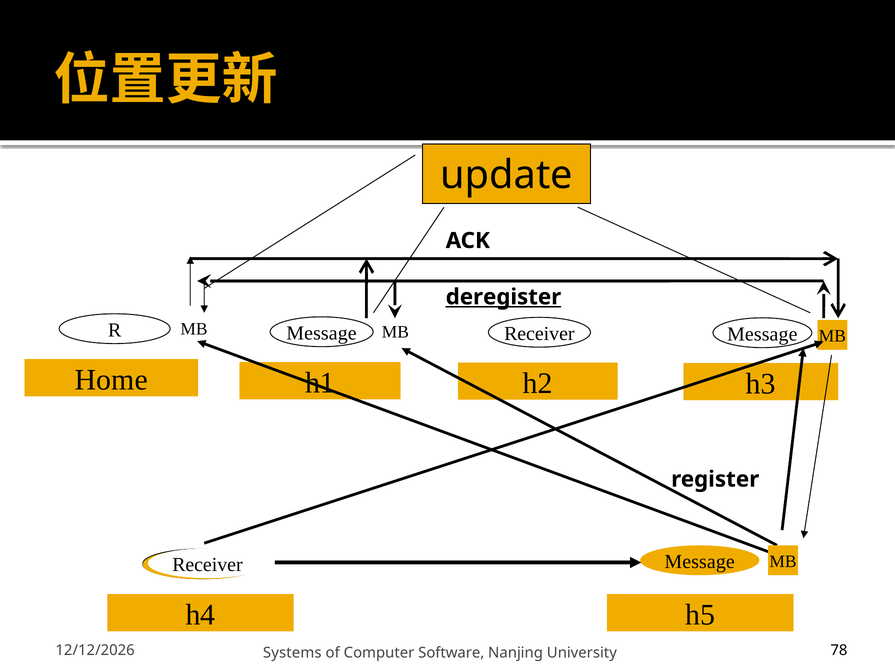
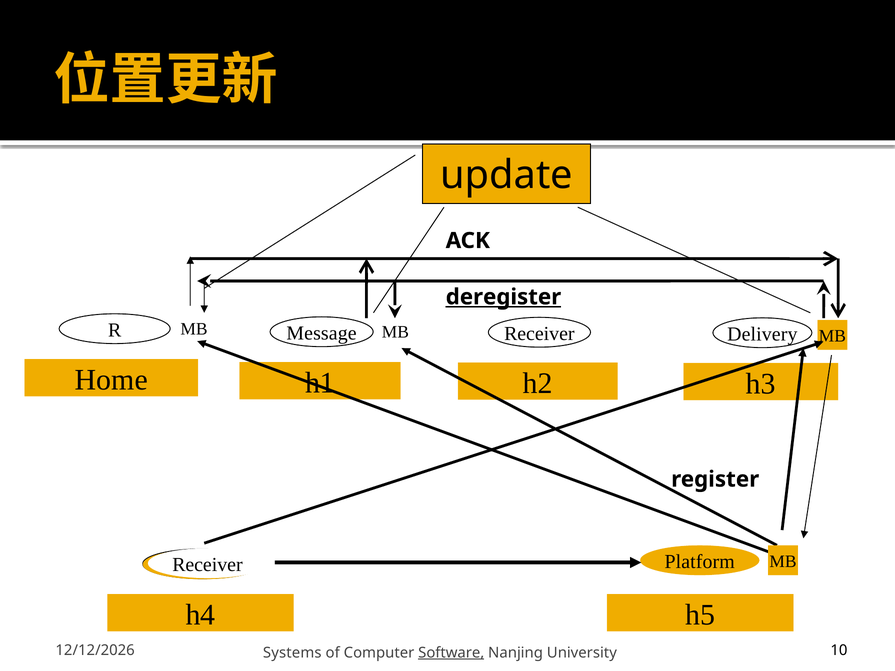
Message at (762, 334): Message -> Delivery
Message at (700, 562): Message -> Platform
Software underline: none -> present
78: 78 -> 10
